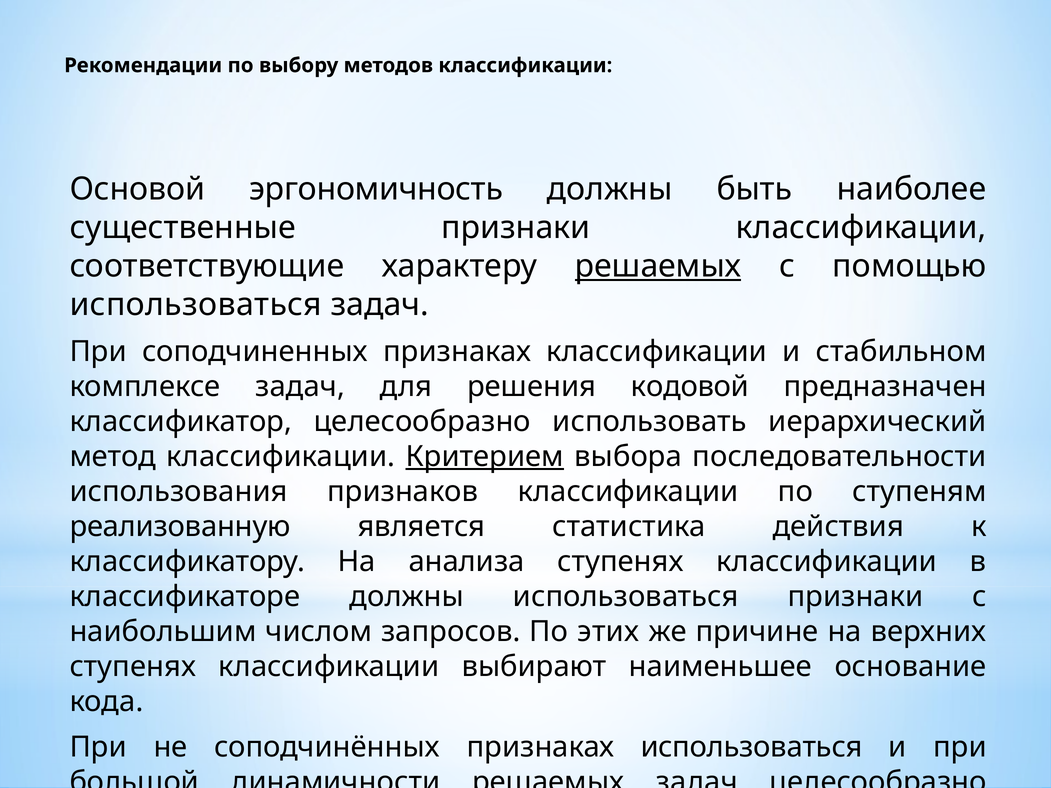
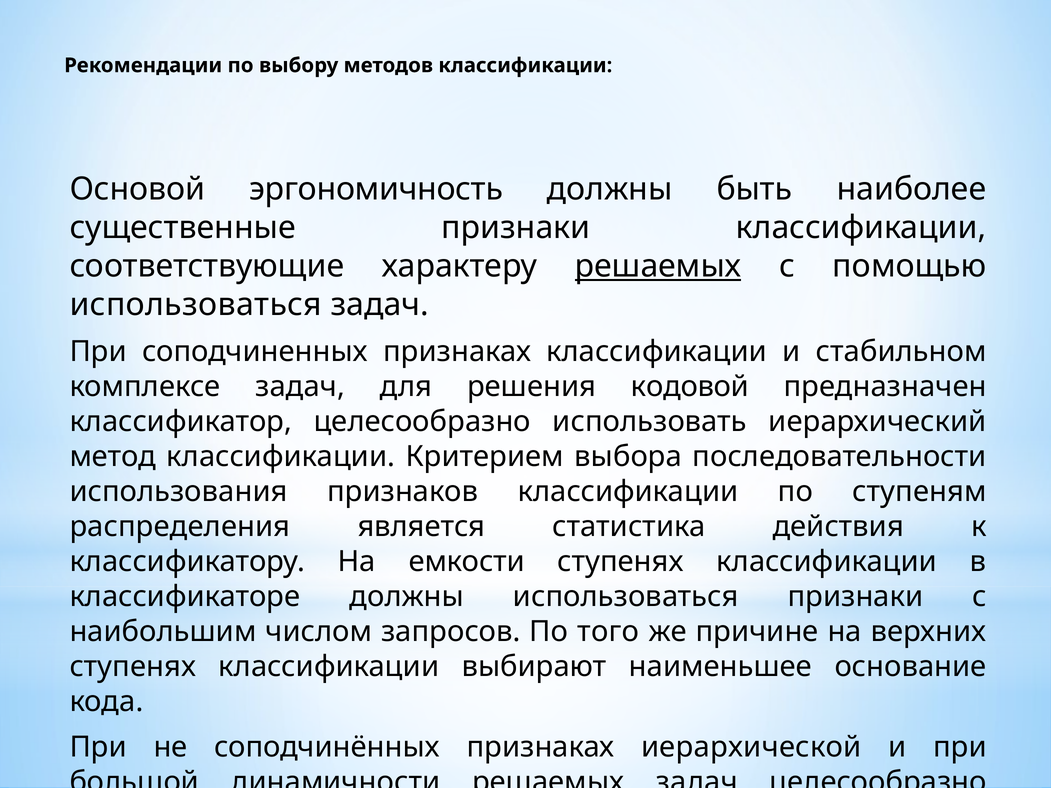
Критерием underline: present -> none
реализованную: реализованную -> распределения
анализа: анализа -> емкости
этих: этих -> того
признаках использоваться: использоваться -> иерархической
